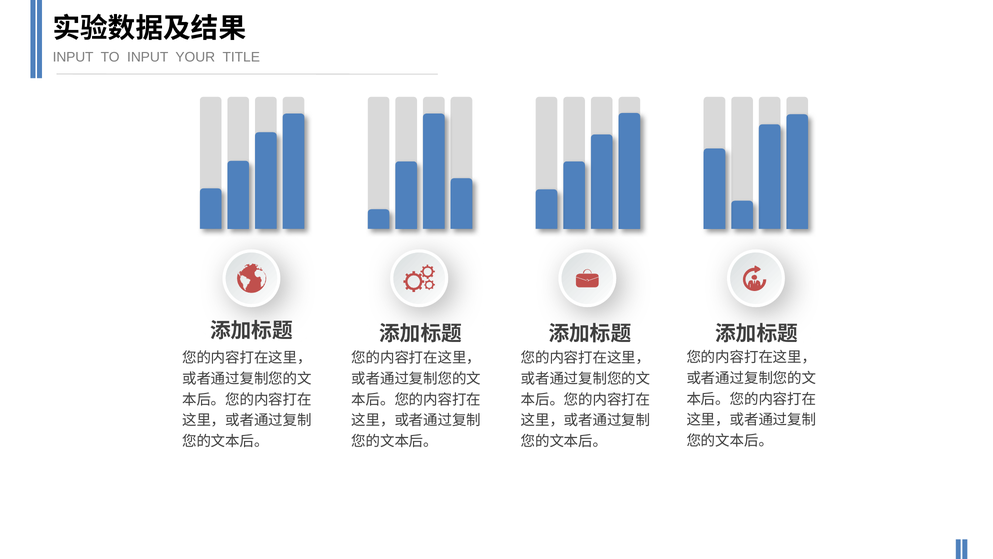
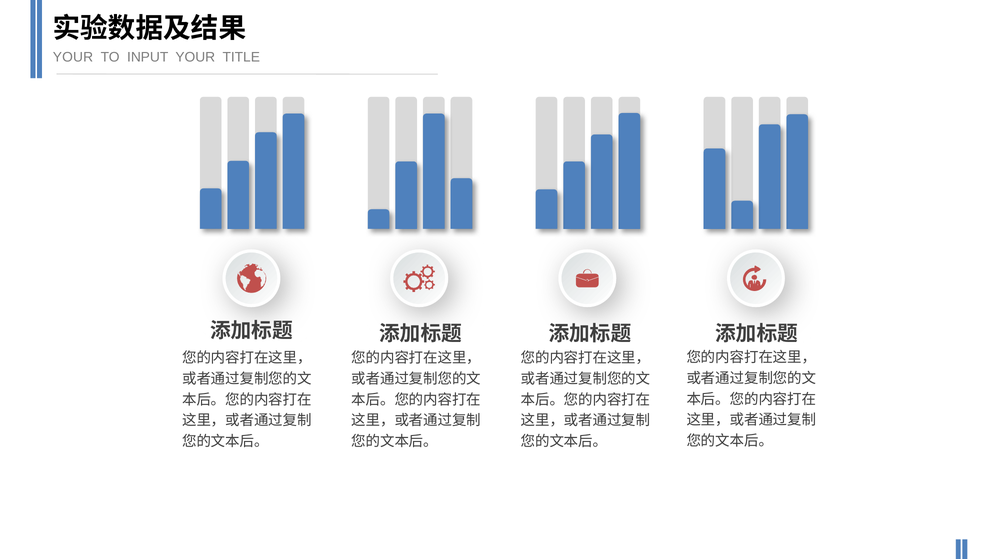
INPUT at (73, 57): INPUT -> YOUR
